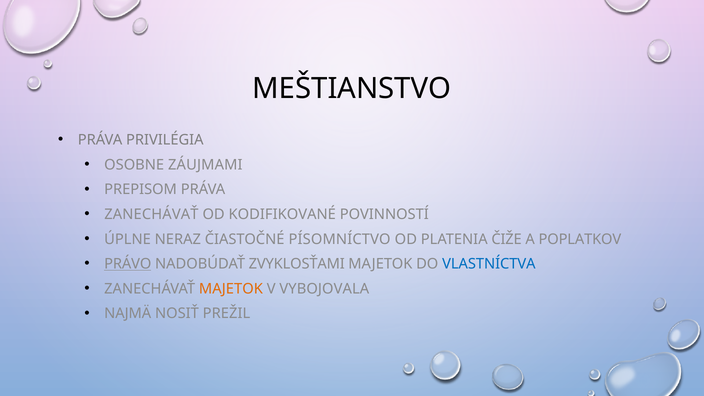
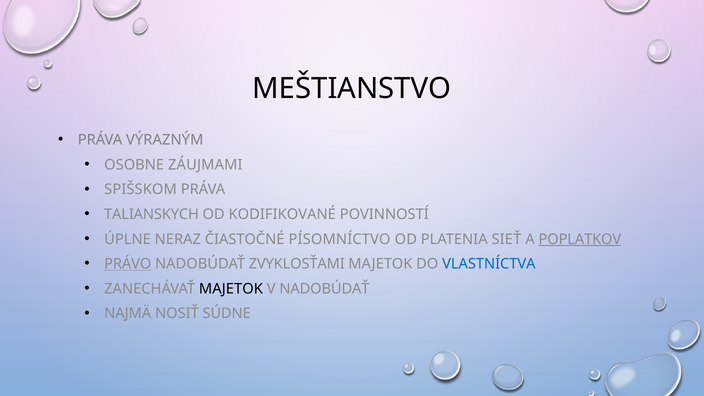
PRIVILÉGIA: PRIVILÉGIA -> VÝRAZNÝM
PREPISOM: PREPISOM -> SPIŠSKOM
ZANECHÁVAŤ at (151, 214): ZANECHÁVAŤ -> TALIANSKYCH
ČIŽE: ČIŽE -> SIEŤ
POPLATKOV underline: none -> present
MAJETOK at (231, 289) colour: orange -> black
V VYBOJOVALA: VYBOJOVALA -> NADOBÚDAŤ
PREŽIL: PREŽIL -> SÚDNE
